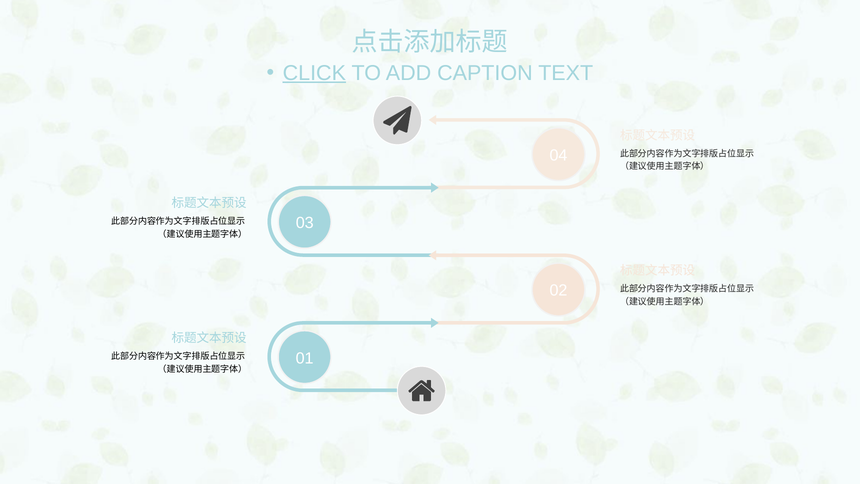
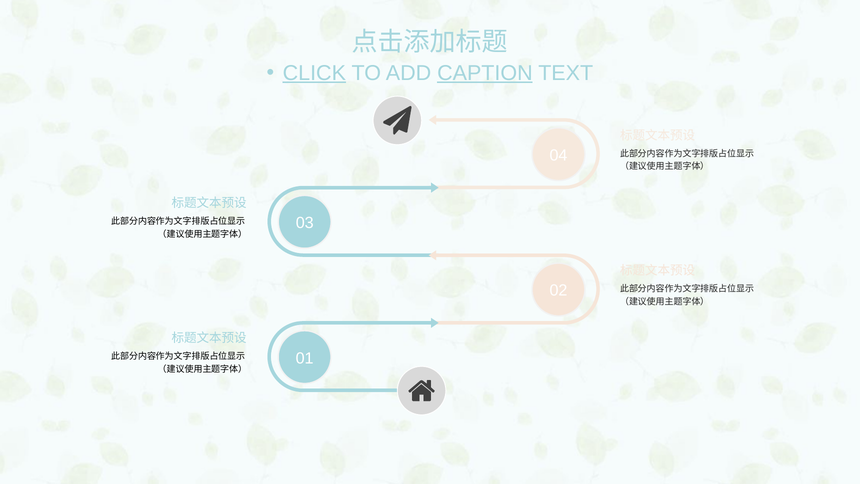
CAPTION underline: none -> present
